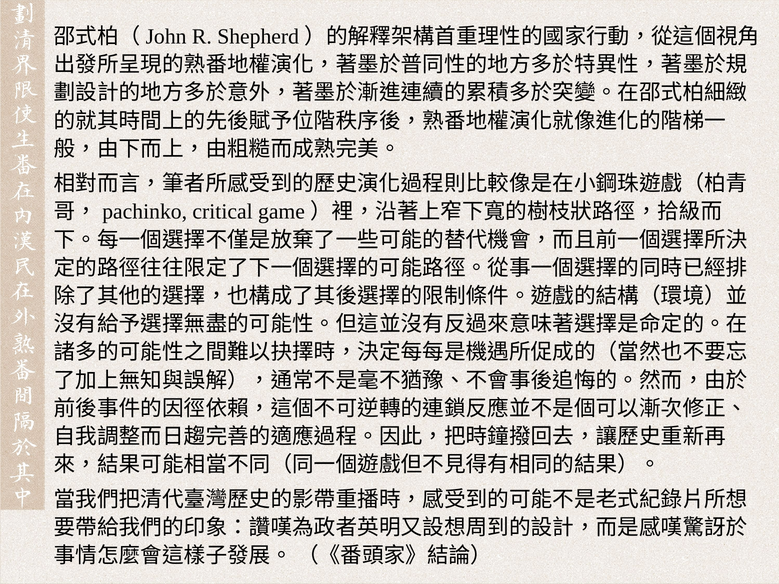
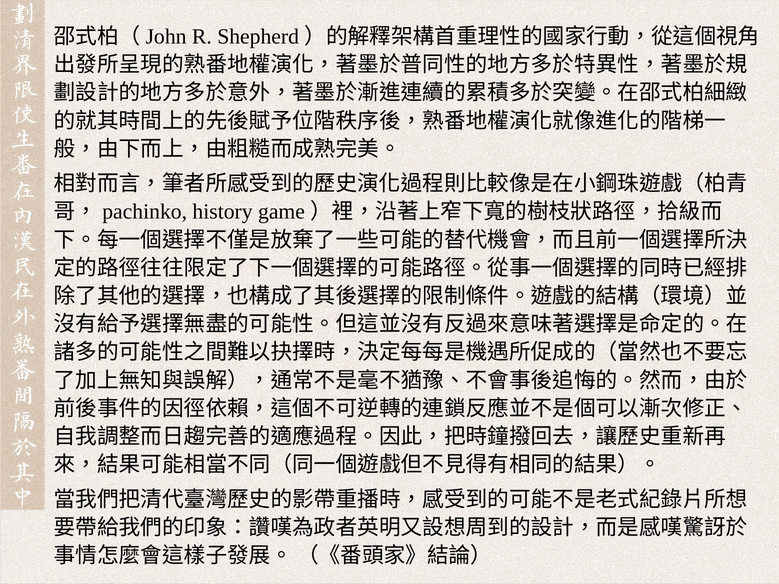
critical: critical -> history
